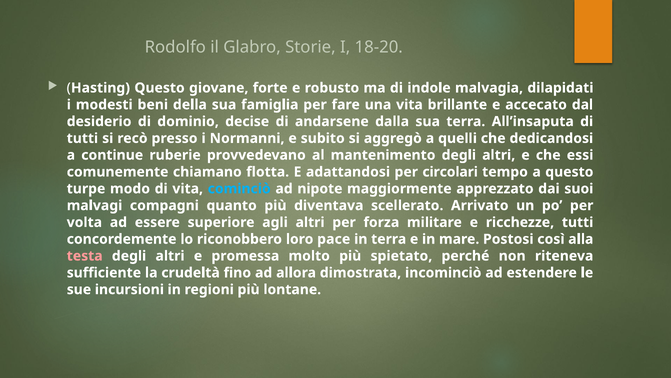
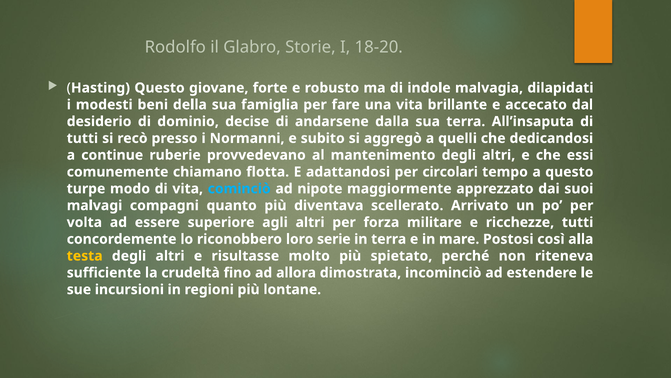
pace: pace -> serie
testa colour: pink -> yellow
promessa: promessa -> risultasse
